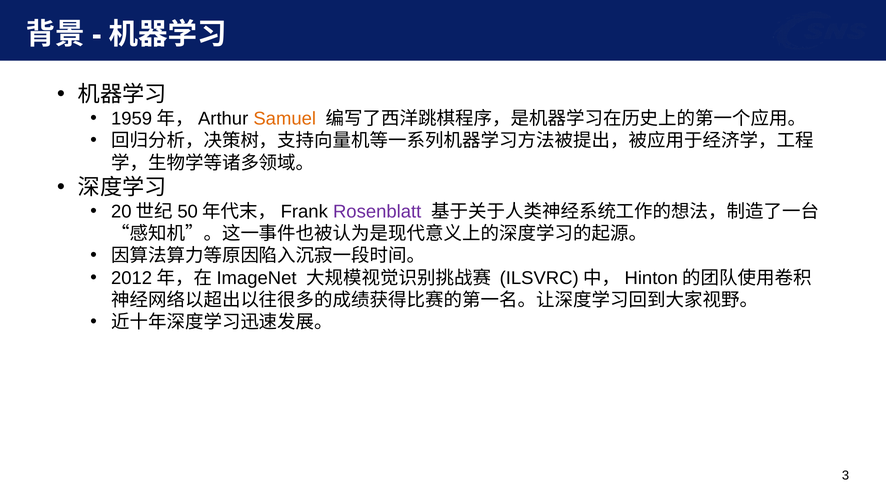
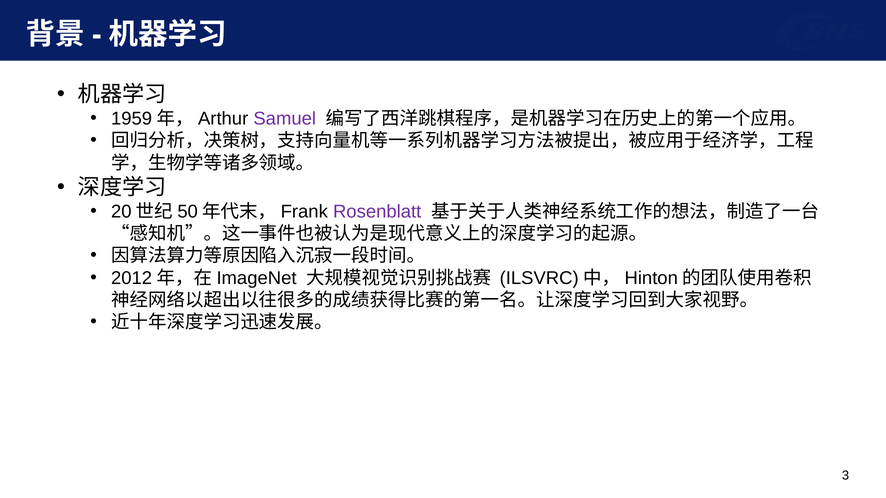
Samuel colour: orange -> purple
